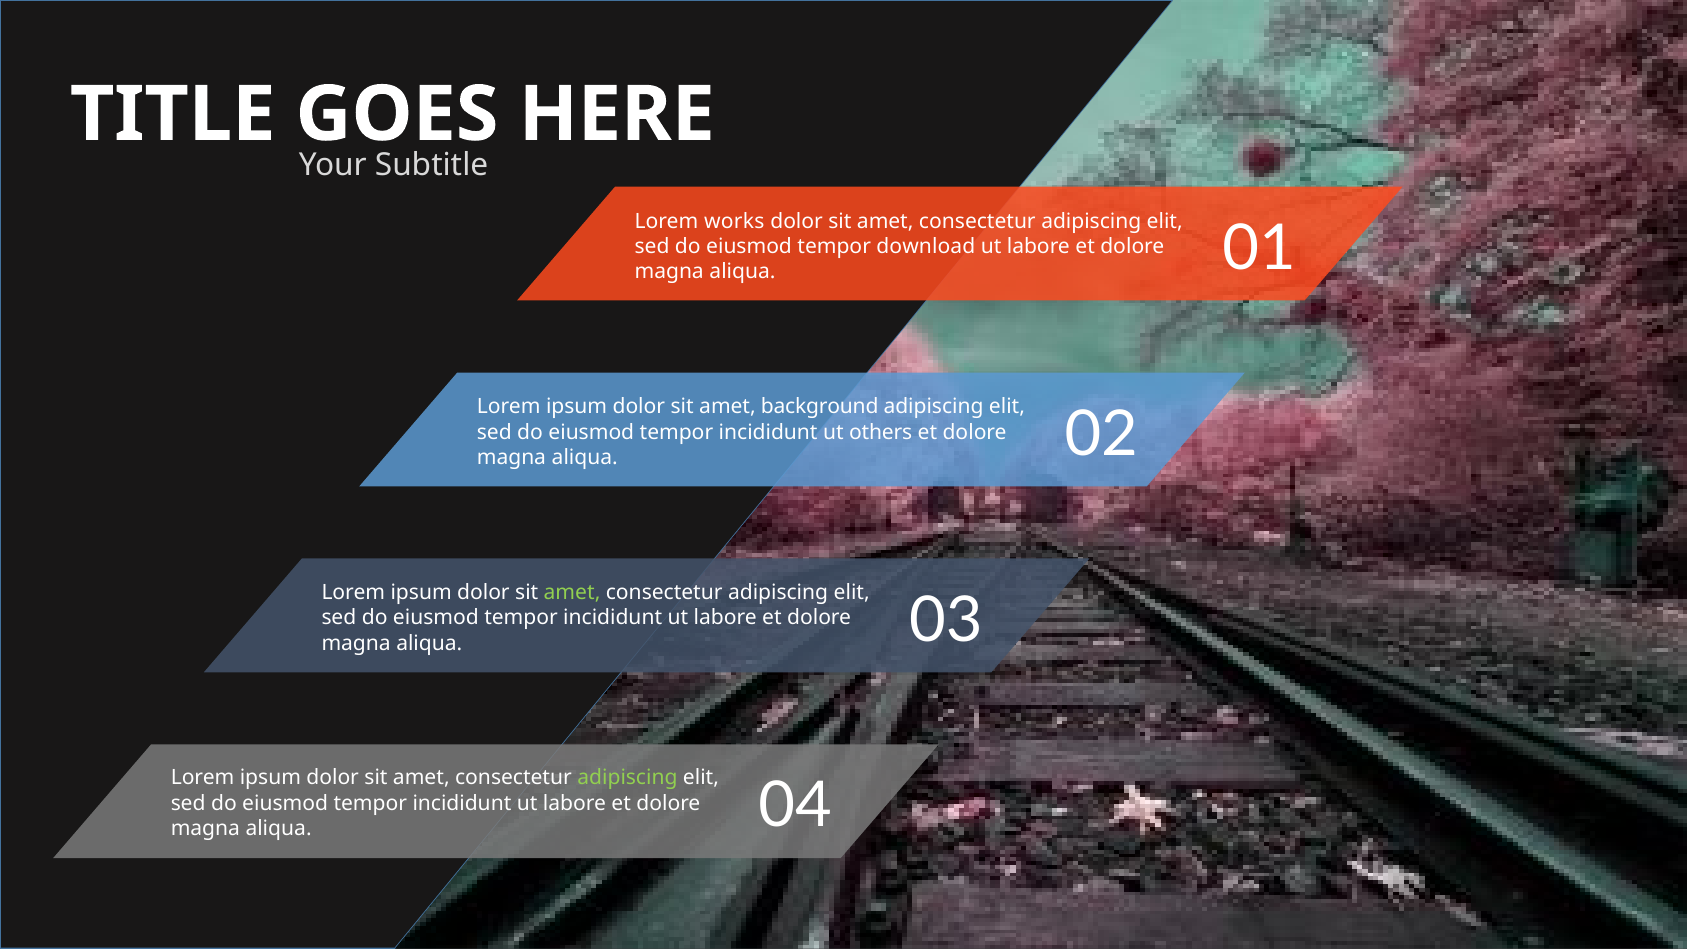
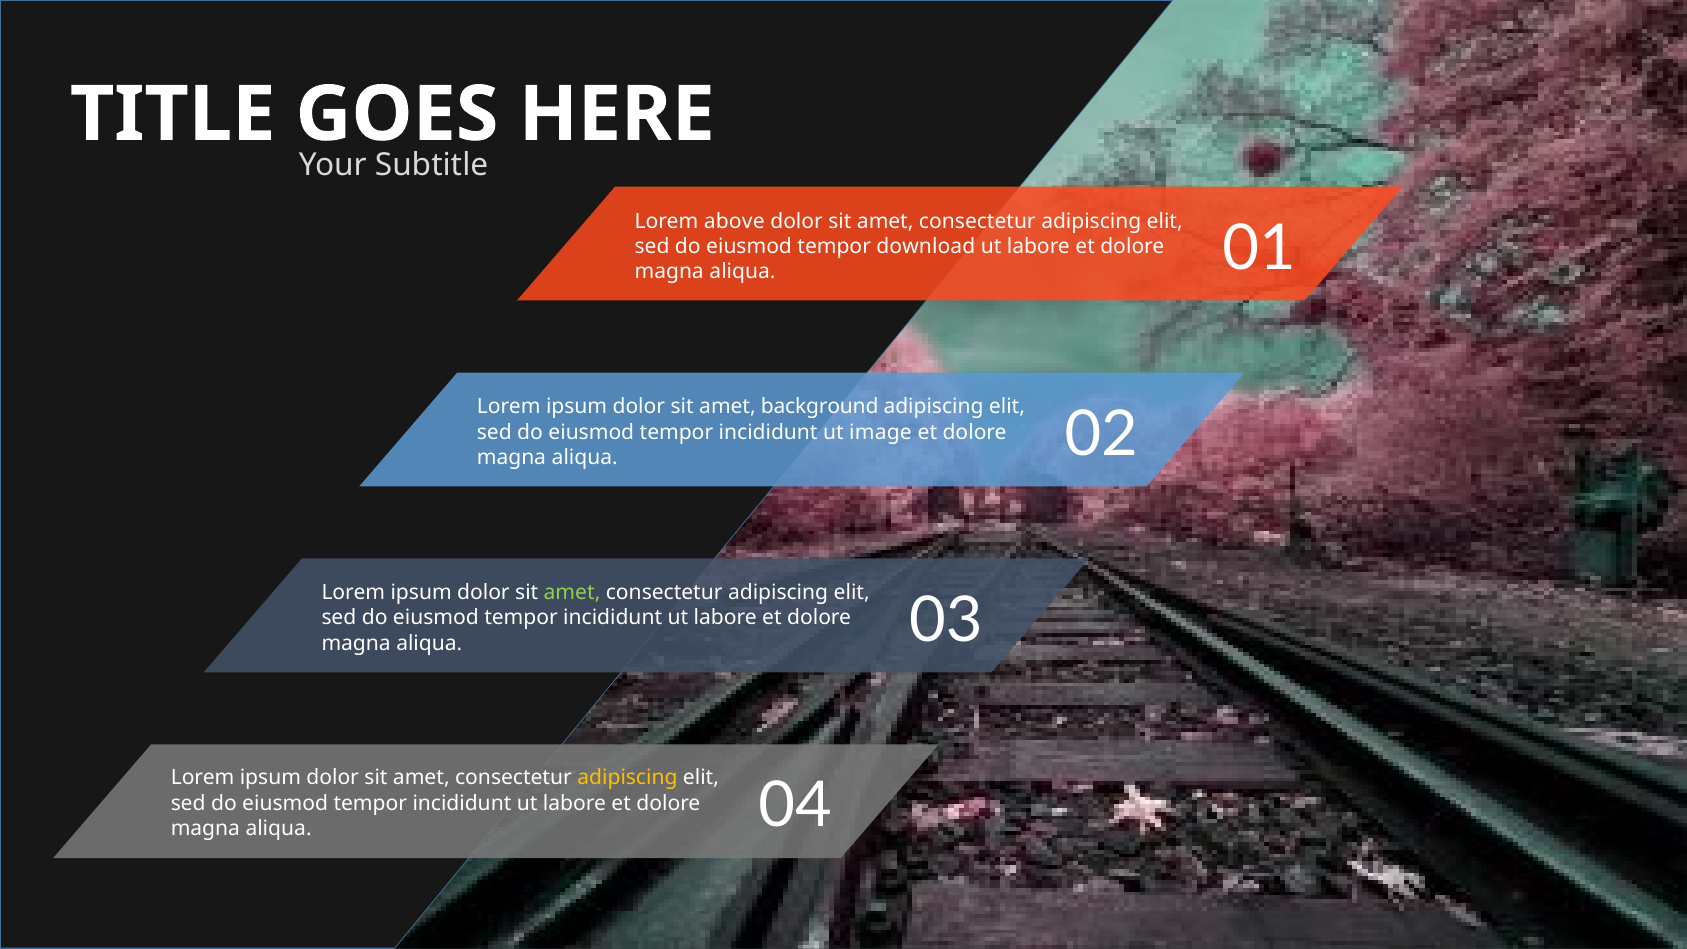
works: works -> above
others: others -> image
adipiscing at (627, 778) colour: light green -> yellow
